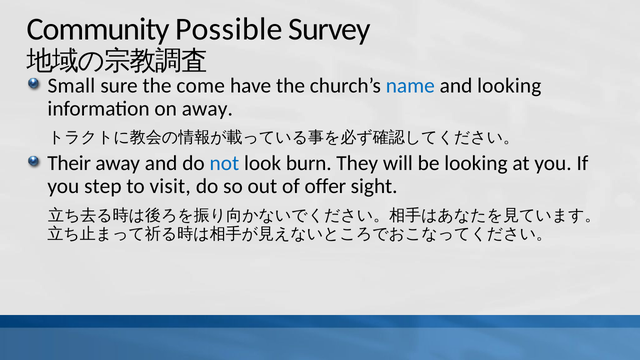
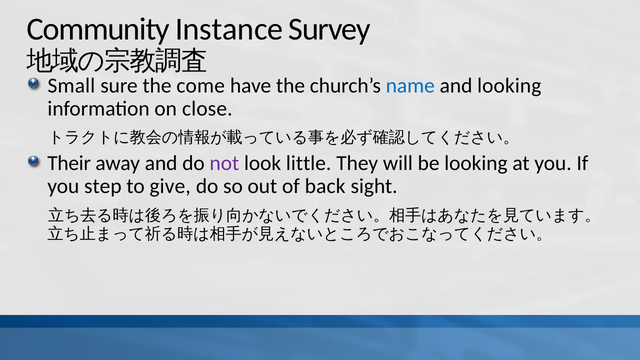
Possible: Possible -> Instance
on away: away -> close
not colour: blue -> purple
burn: burn -> little
visit: visit -> give
offer: offer -> back
